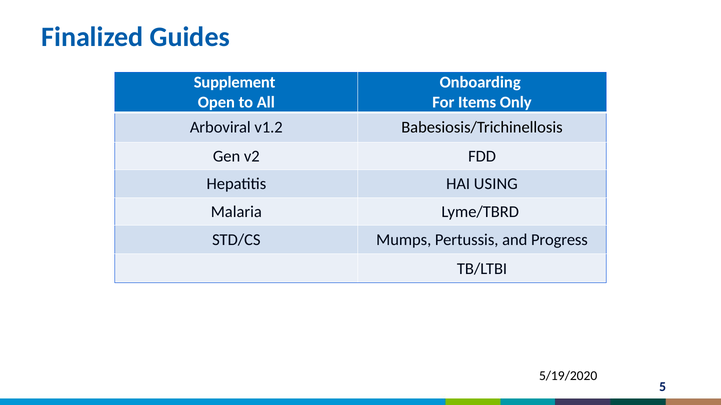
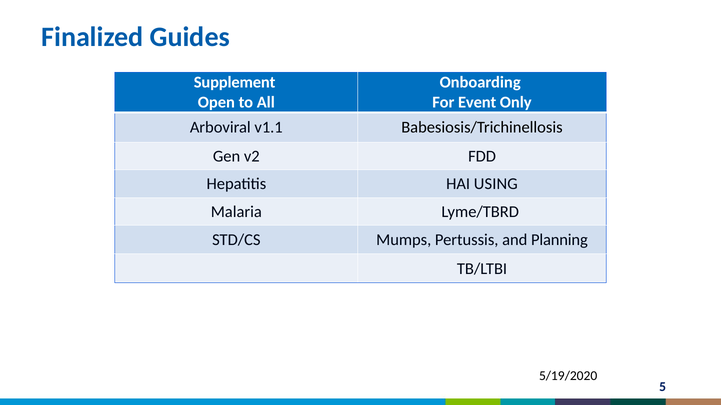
Items: Items -> Event
v1.2: v1.2 -> v1.1
Progress: Progress -> Planning
